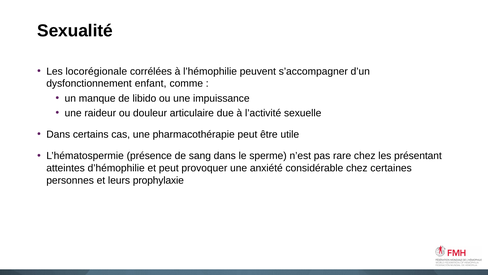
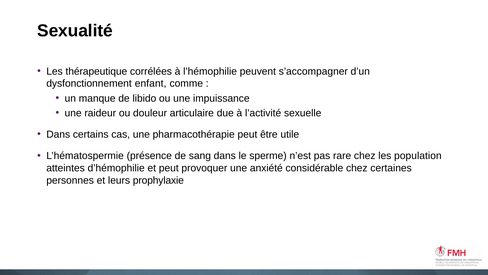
locorégionale: locorégionale -> thérapeutique
présentant: présentant -> population
